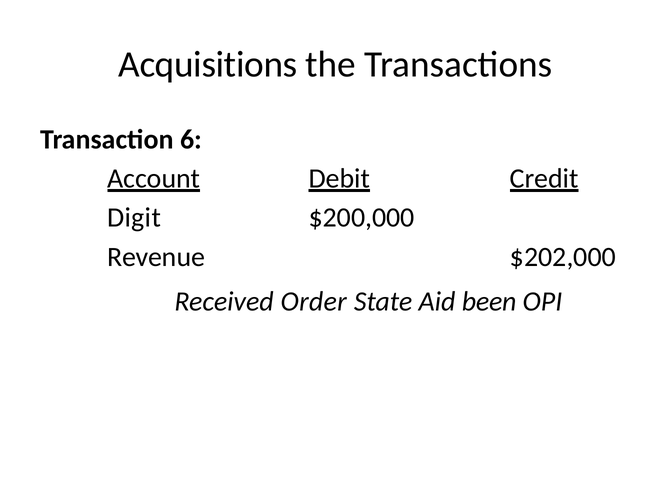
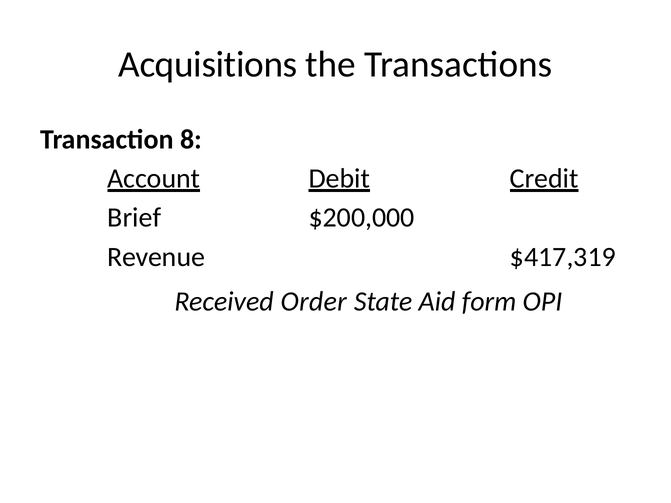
6: 6 -> 8
Digit: Digit -> Brief
$202,000: $202,000 -> $417,319
been: been -> form
